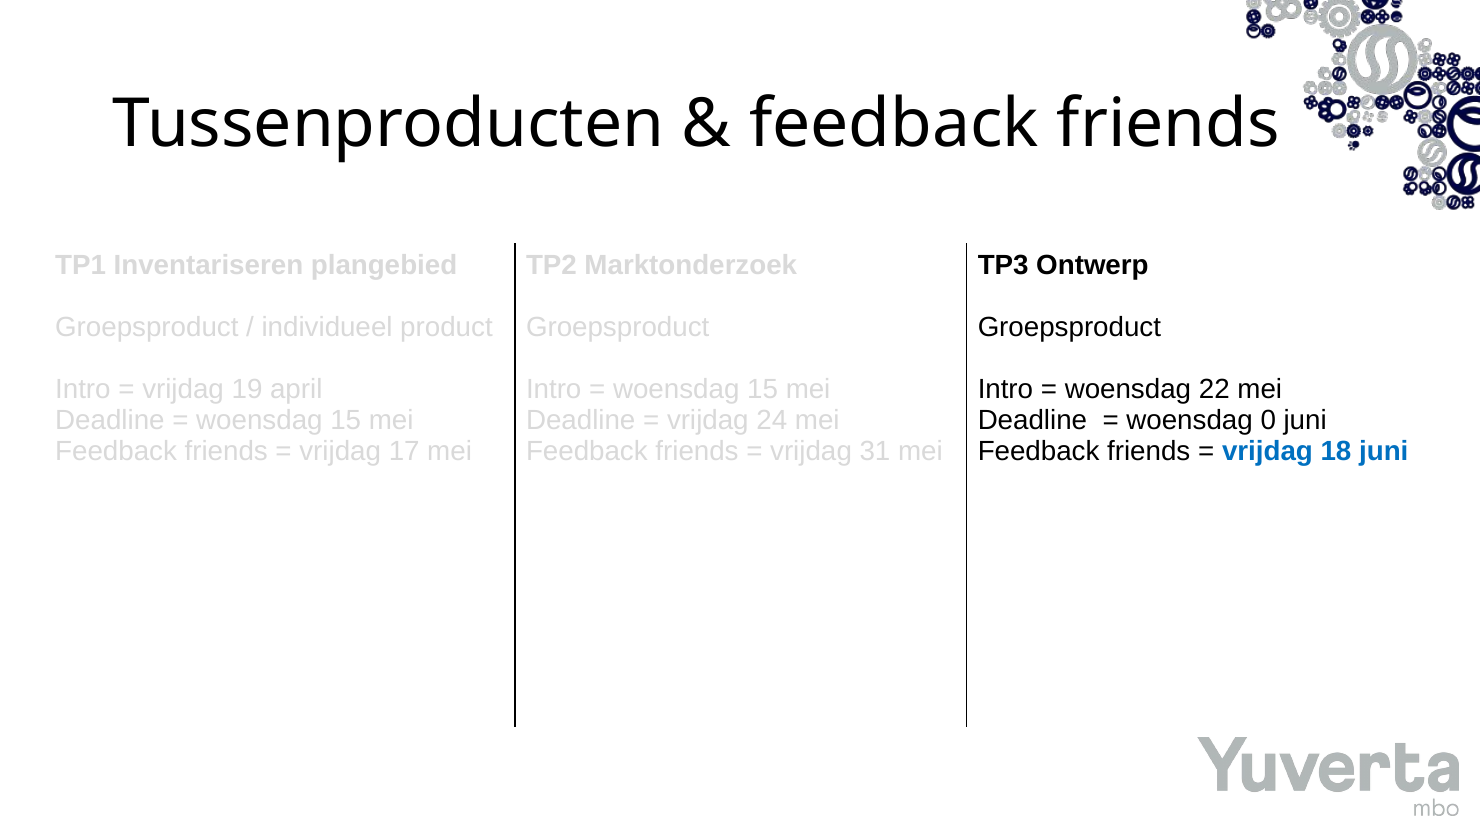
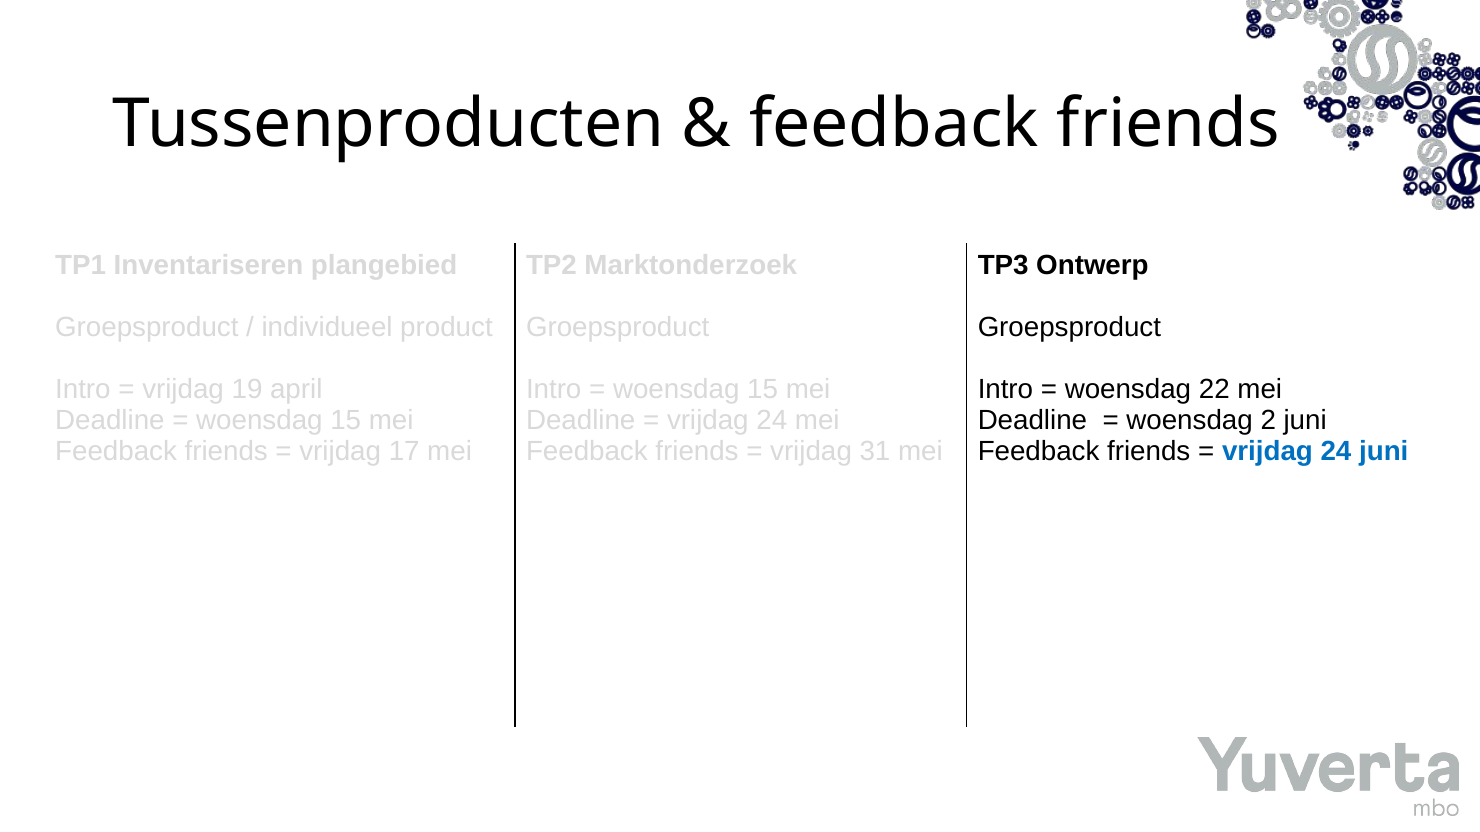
0: 0 -> 2
18 at (1336, 451): 18 -> 24
